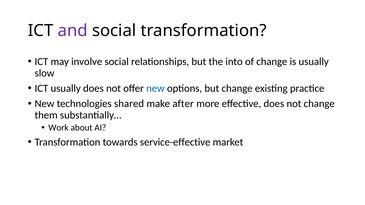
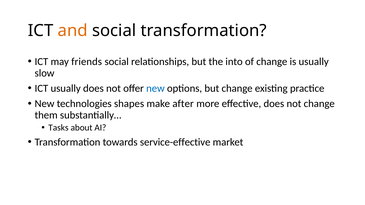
and colour: purple -> orange
involve: involve -> friends
shared: shared -> shapes
Work: Work -> Tasks
